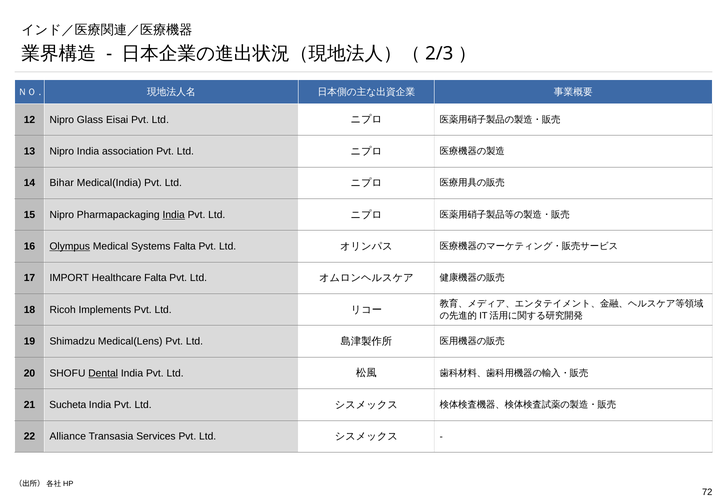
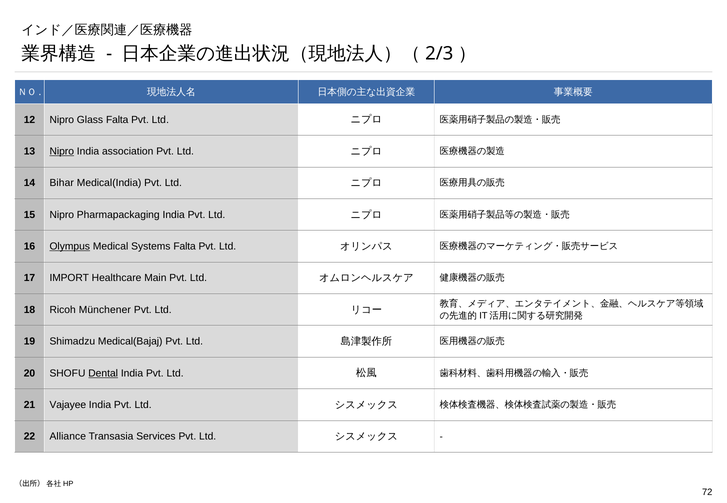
Glass Eisai: Eisai -> Falta
Nipro at (62, 151) underline: none -> present
India at (174, 215) underline: present -> none
Healthcare Falta: Falta -> Main
Implements: Implements -> Münchener
Medical(Lens: Medical(Lens -> Medical(Bajaj
Sucheta: Sucheta -> Vajayee
